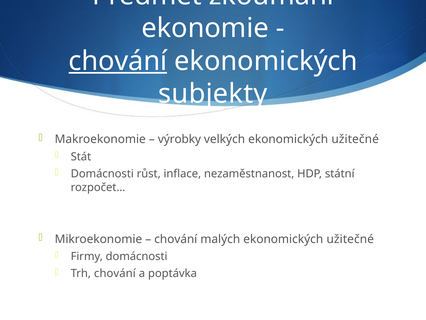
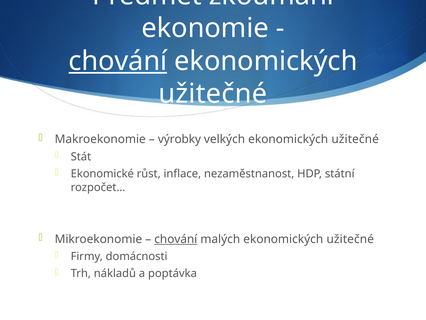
subjekty at (213, 94): subjekty -> užitečné
Domácnosti at (102, 174): Domácnosti -> Ekonomické
chování at (176, 239) underline: none -> present
Trh chování: chování -> nákladů
